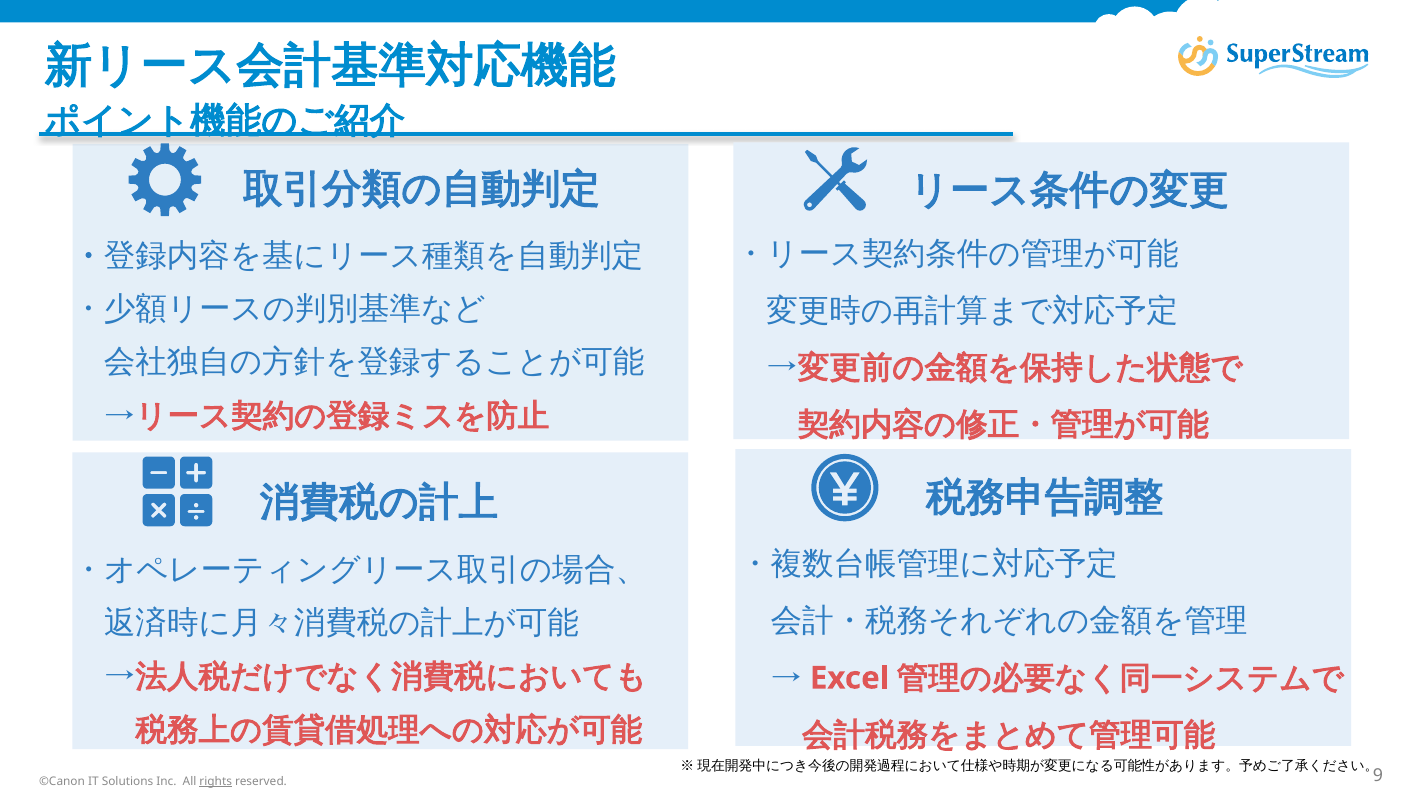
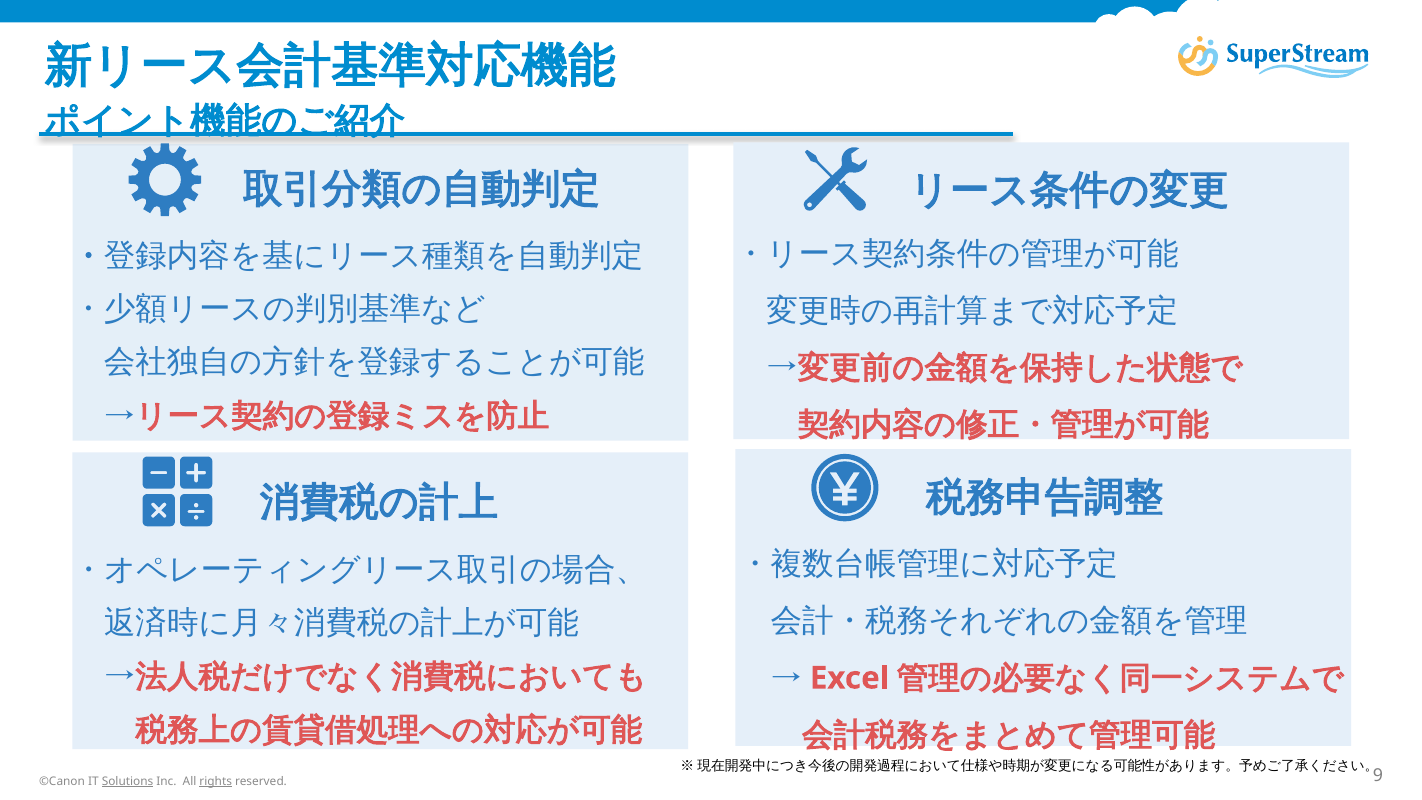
Solutions underline: none -> present
